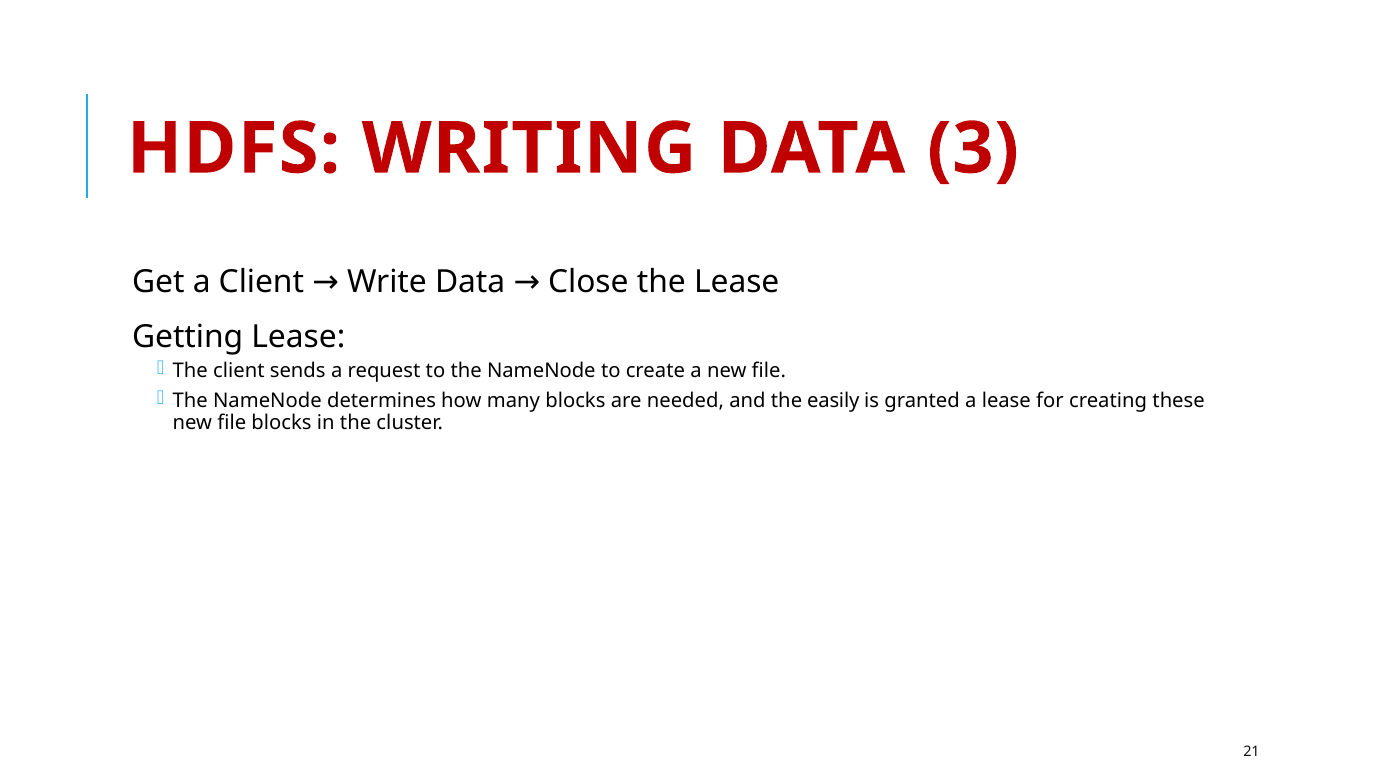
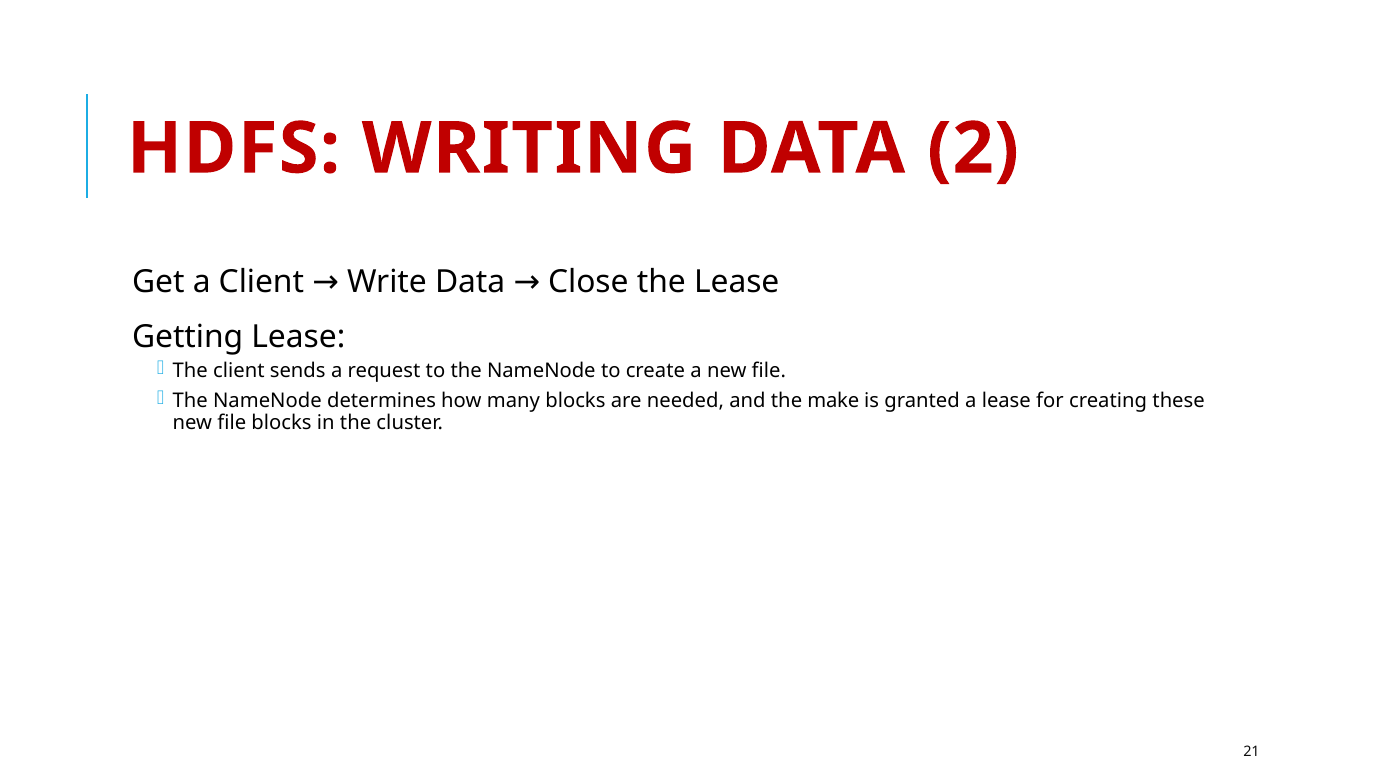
3: 3 -> 2
easily: easily -> make
